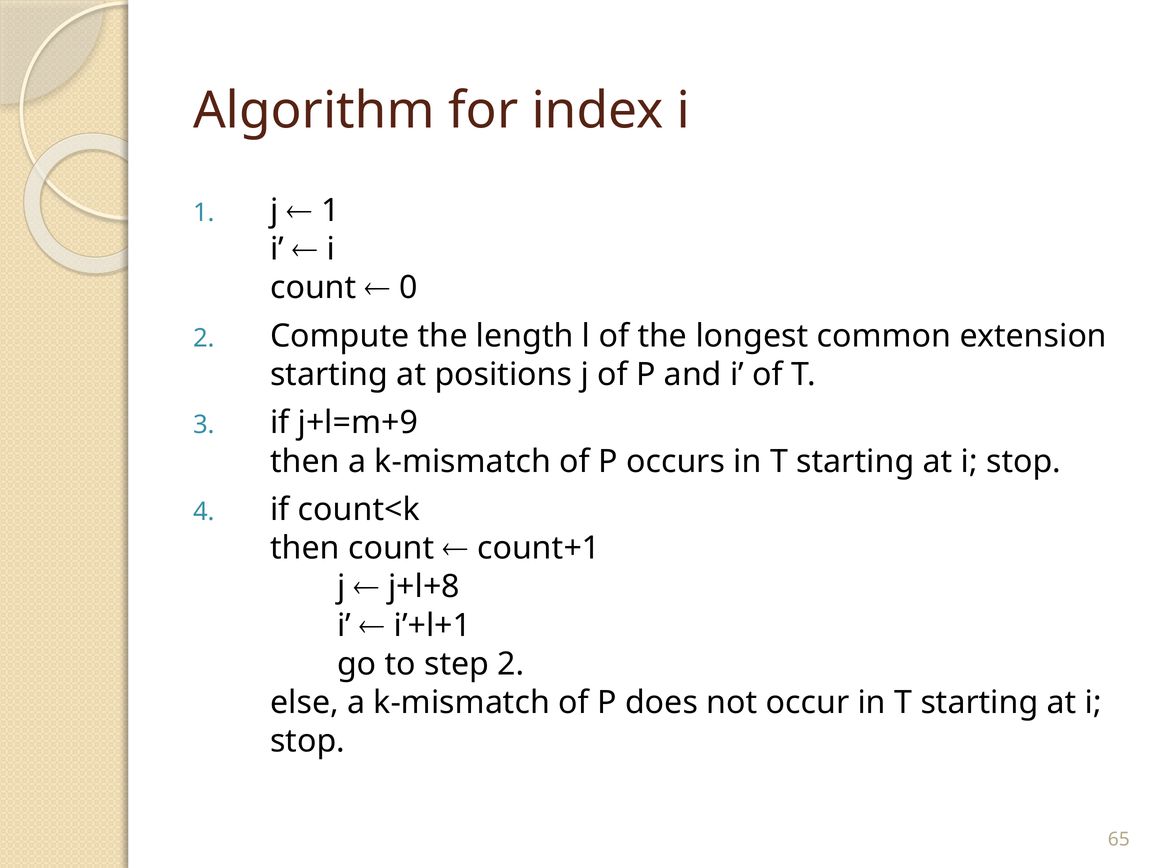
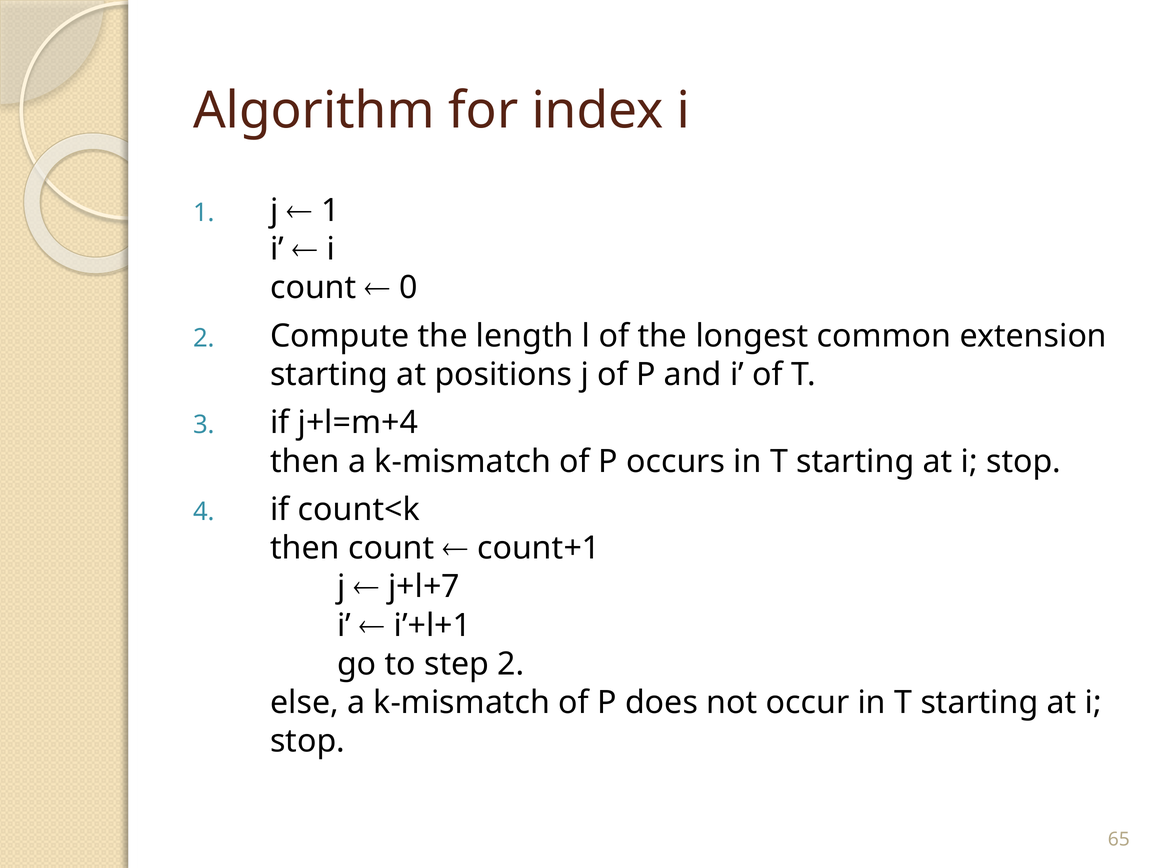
j+l=m+9: j+l=m+9 -> j+l=m+4
j+l+8: j+l+8 -> j+l+7
